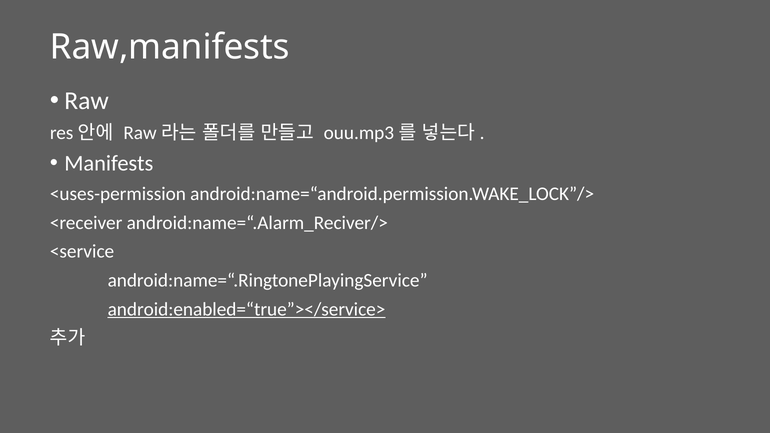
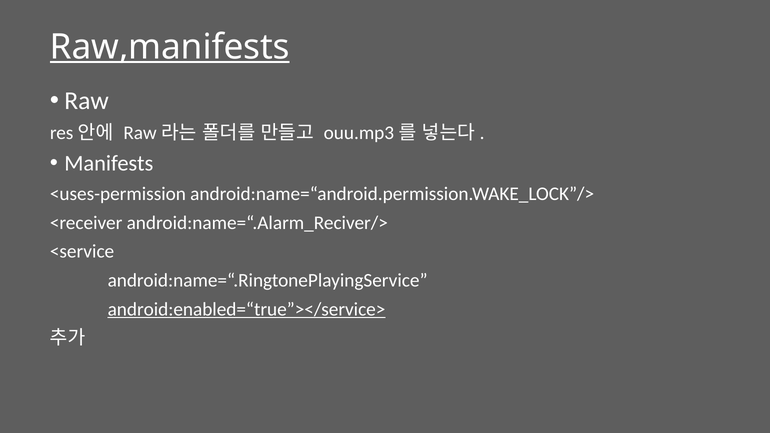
Raw,manifests underline: none -> present
